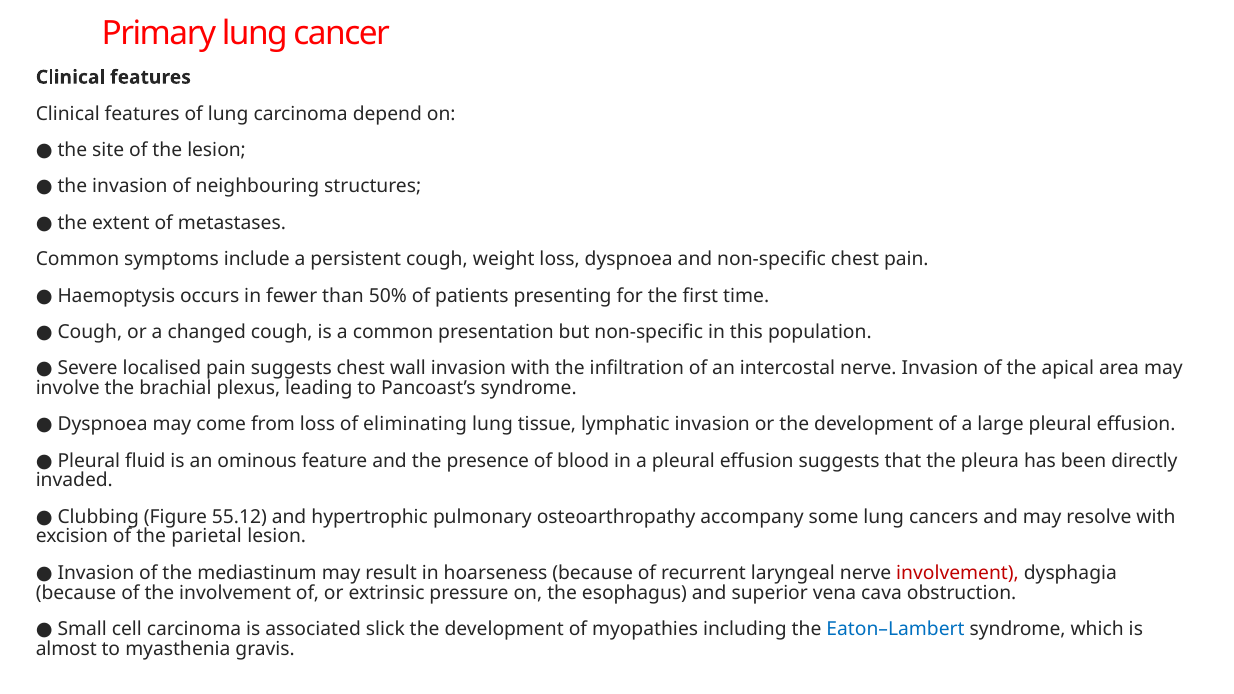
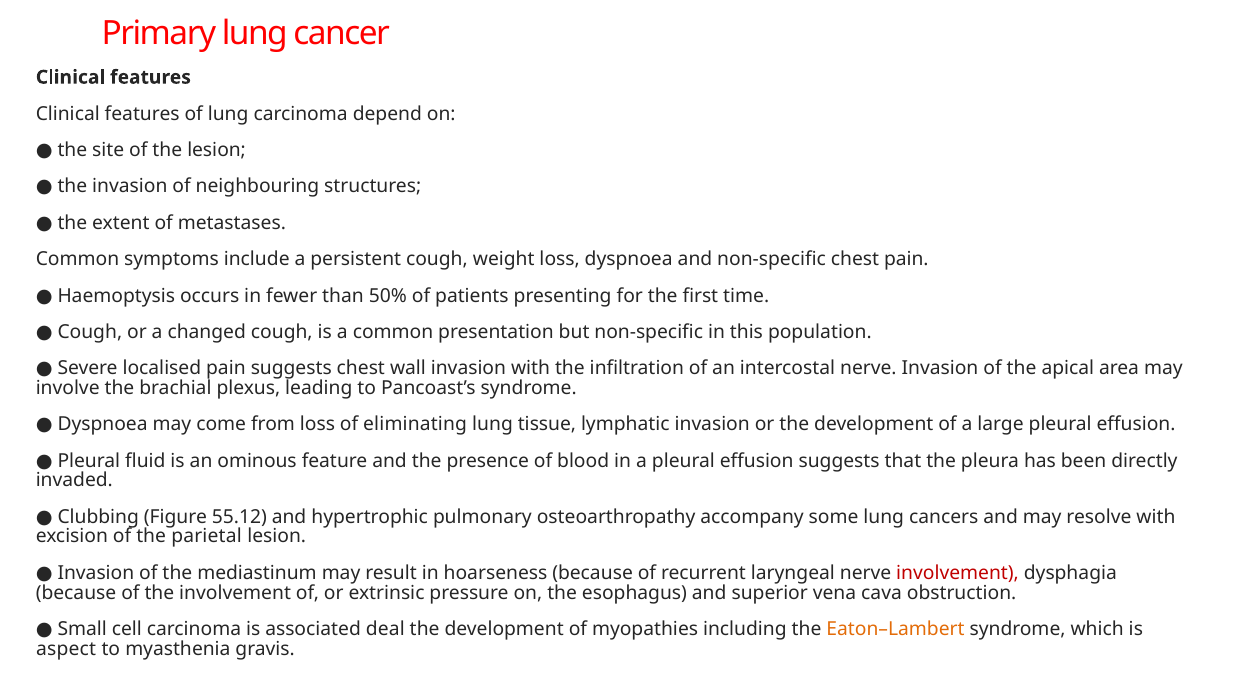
slick: slick -> deal
Eaton–Lambert colour: blue -> orange
almost: almost -> aspect
